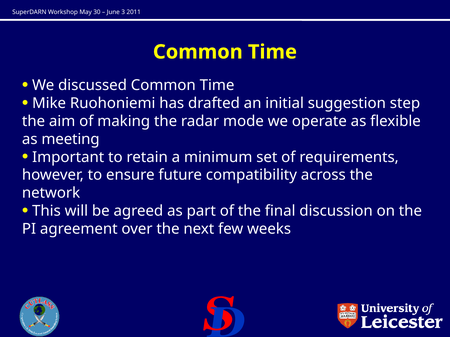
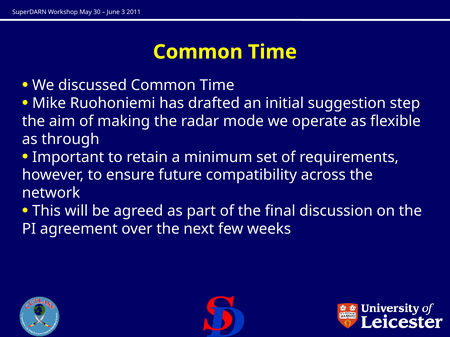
meeting: meeting -> through
